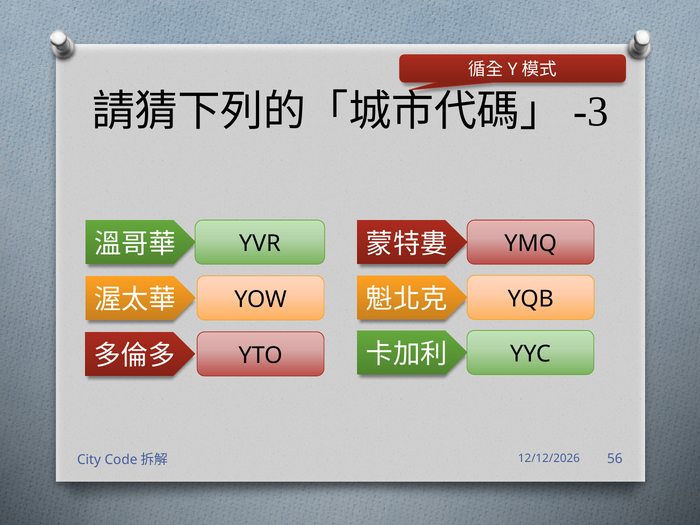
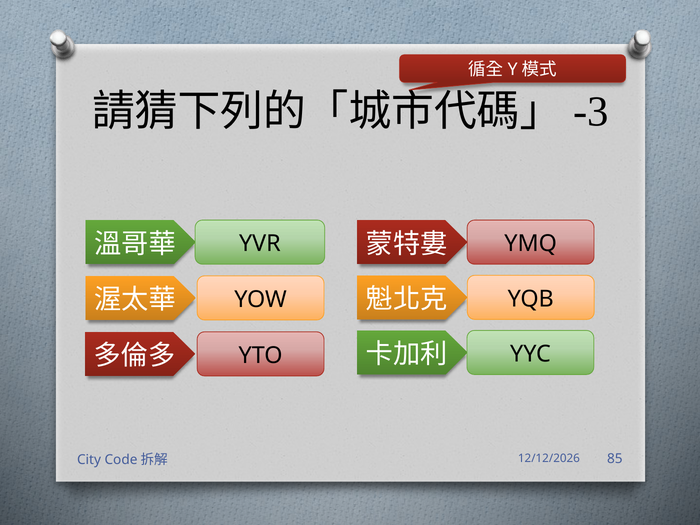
56: 56 -> 85
